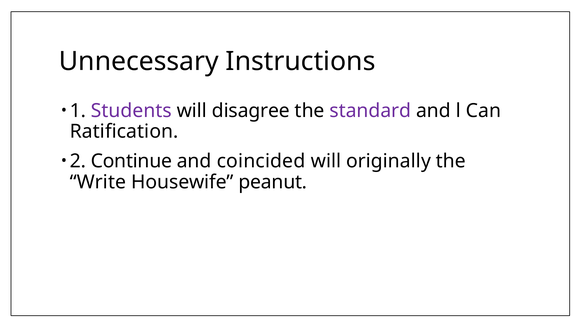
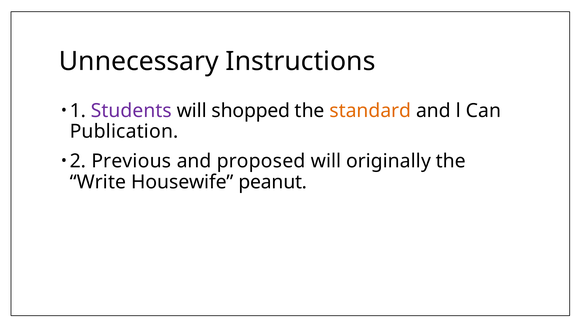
disagree: disagree -> shopped
standard colour: purple -> orange
Ratification: Ratification -> Publication
Continue: Continue -> Previous
coincided: coincided -> proposed
